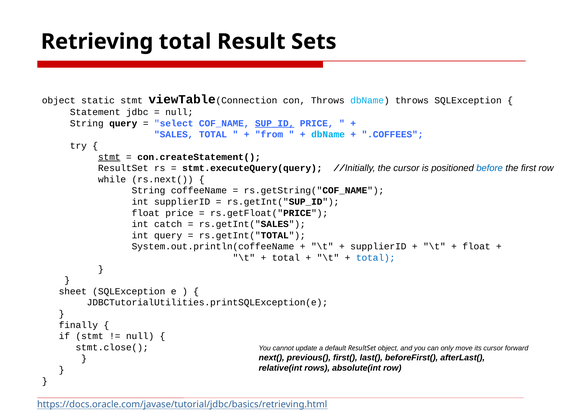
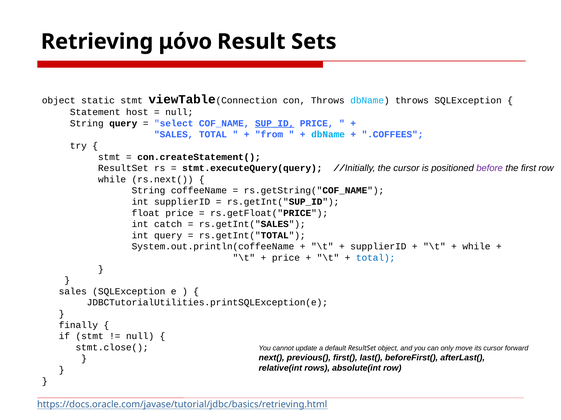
Retrieving total: total -> μόνο
jdbc: jdbc -> host
stmt at (109, 157) underline: present -> none
before colour: blue -> purple
float at (476, 247): float -> while
total at (286, 258): total -> price
sheet at (73, 292): sheet -> sales
